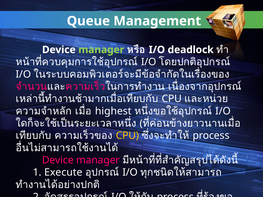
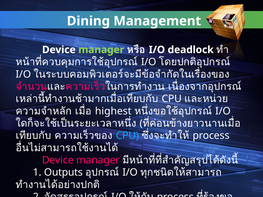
Queue at (88, 21): Queue -> Dining
CPU at (127, 136) colour: yellow -> light blue
Execute: Execute -> Outputs
